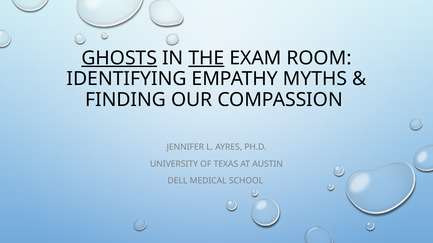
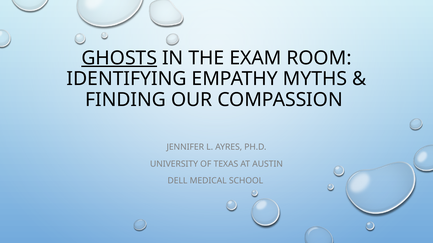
THE underline: present -> none
